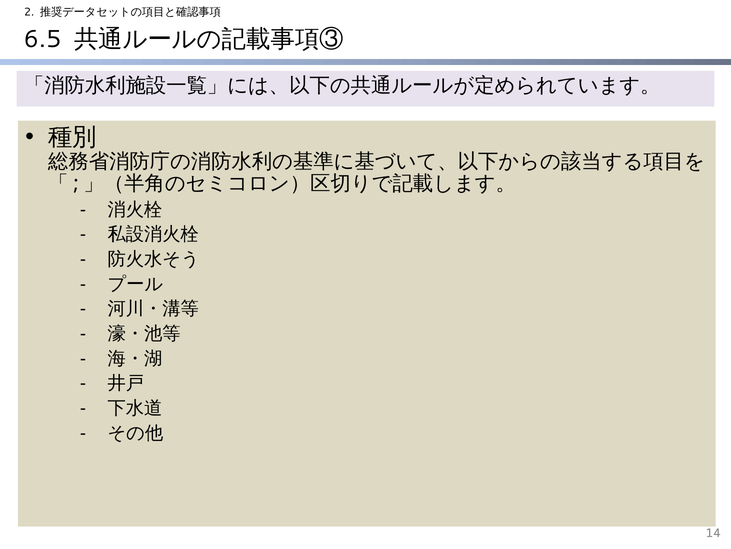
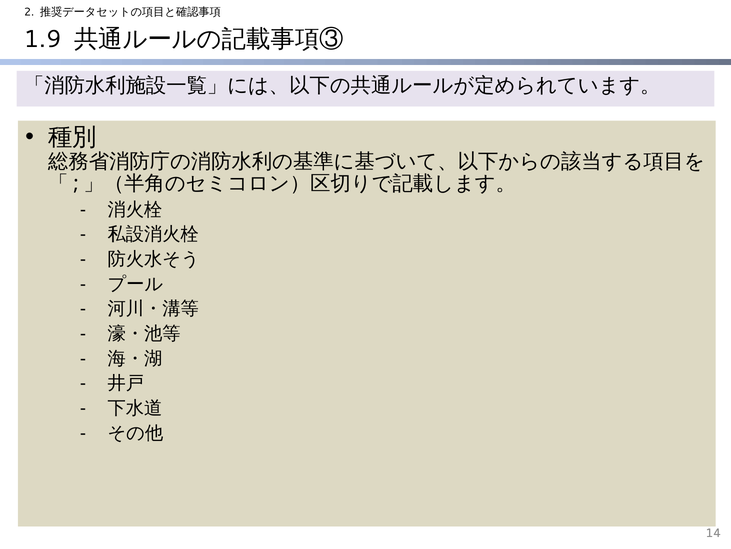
6.5: 6.5 -> 1.9
